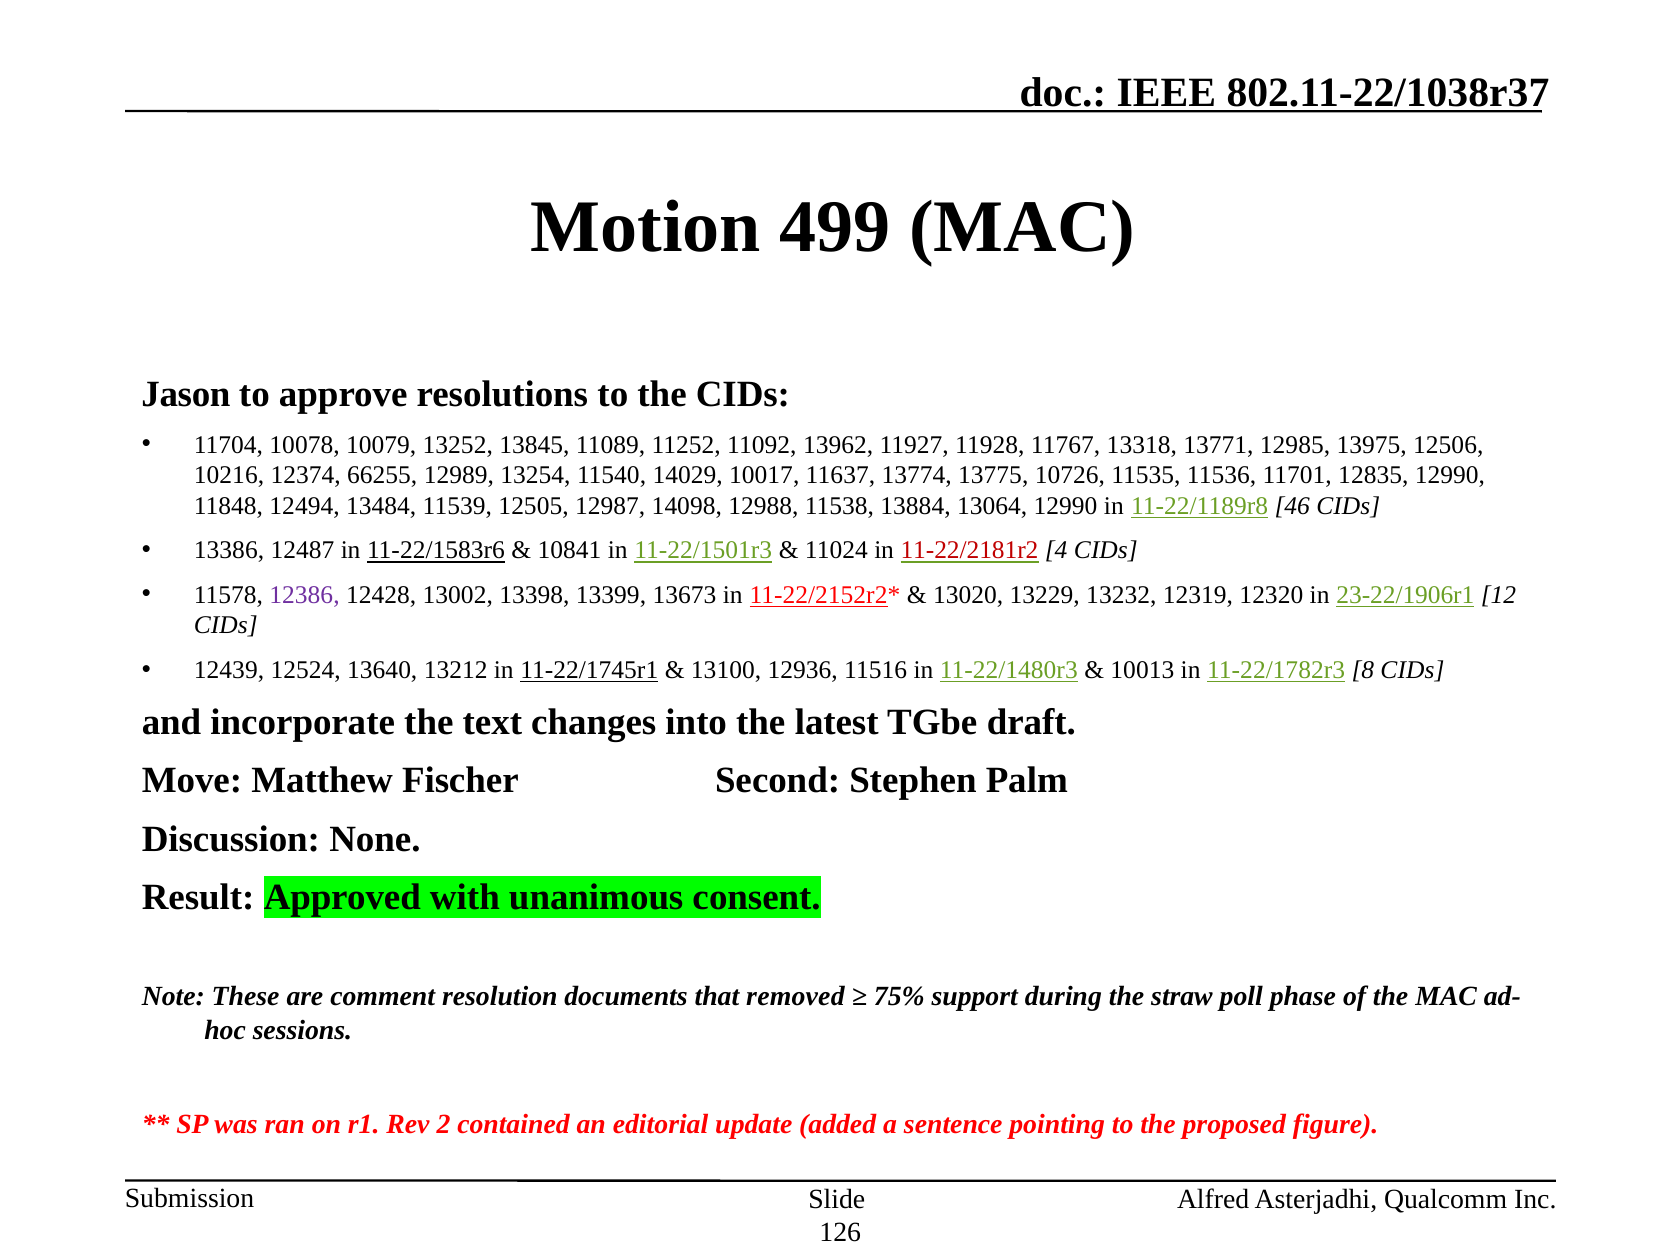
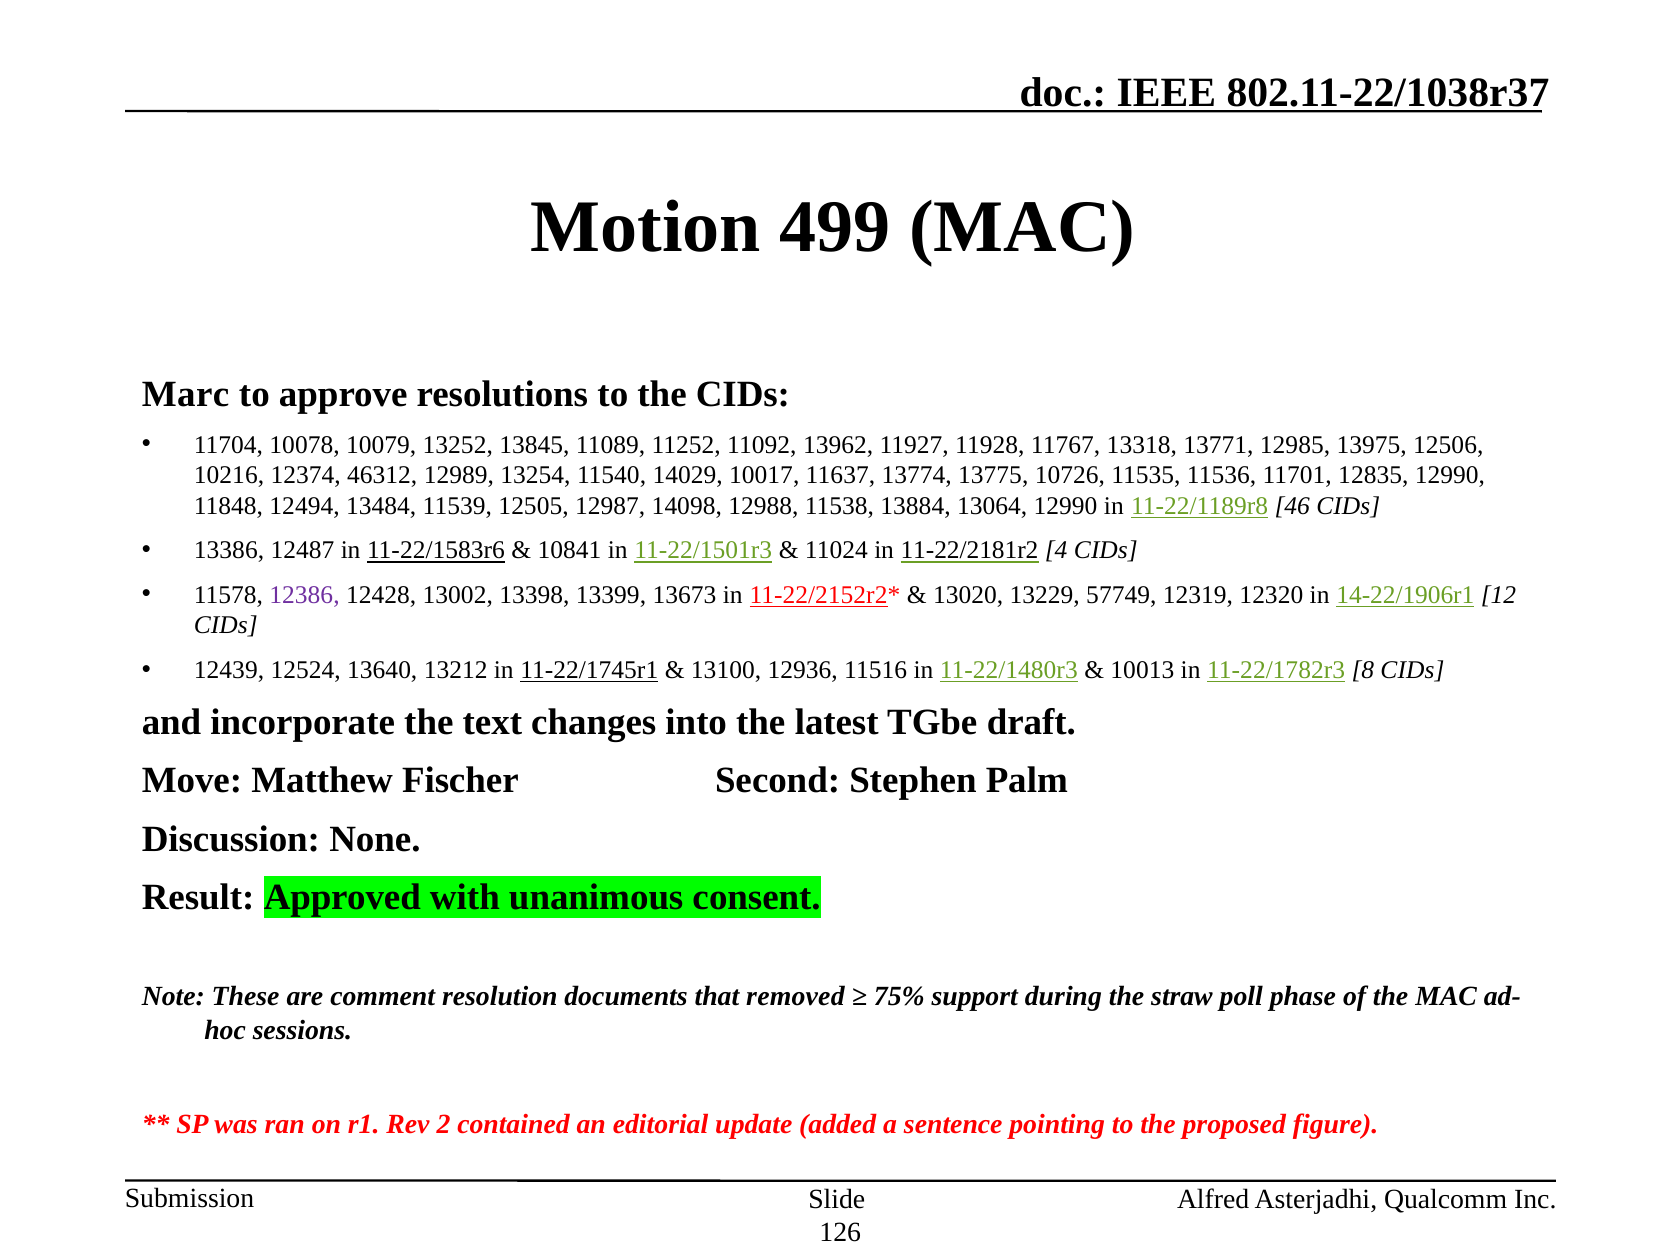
Jason: Jason -> Marc
66255: 66255 -> 46312
11-22/2181r2 colour: red -> black
13232: 13232 -> 57749
23-22/1906r1: 23-22/1906r1 -> 14-22/1906r1
